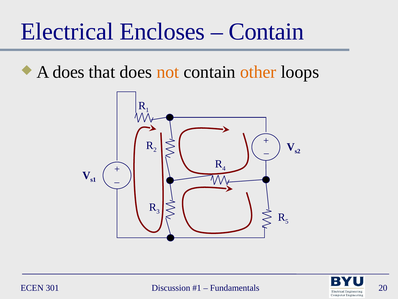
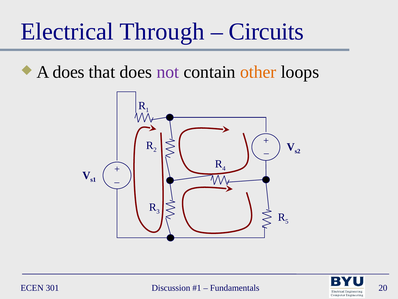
Encloses: Encloses -> Through
Contain at (266, 32): Contain -> Circuits
not colour: orange -> purple
